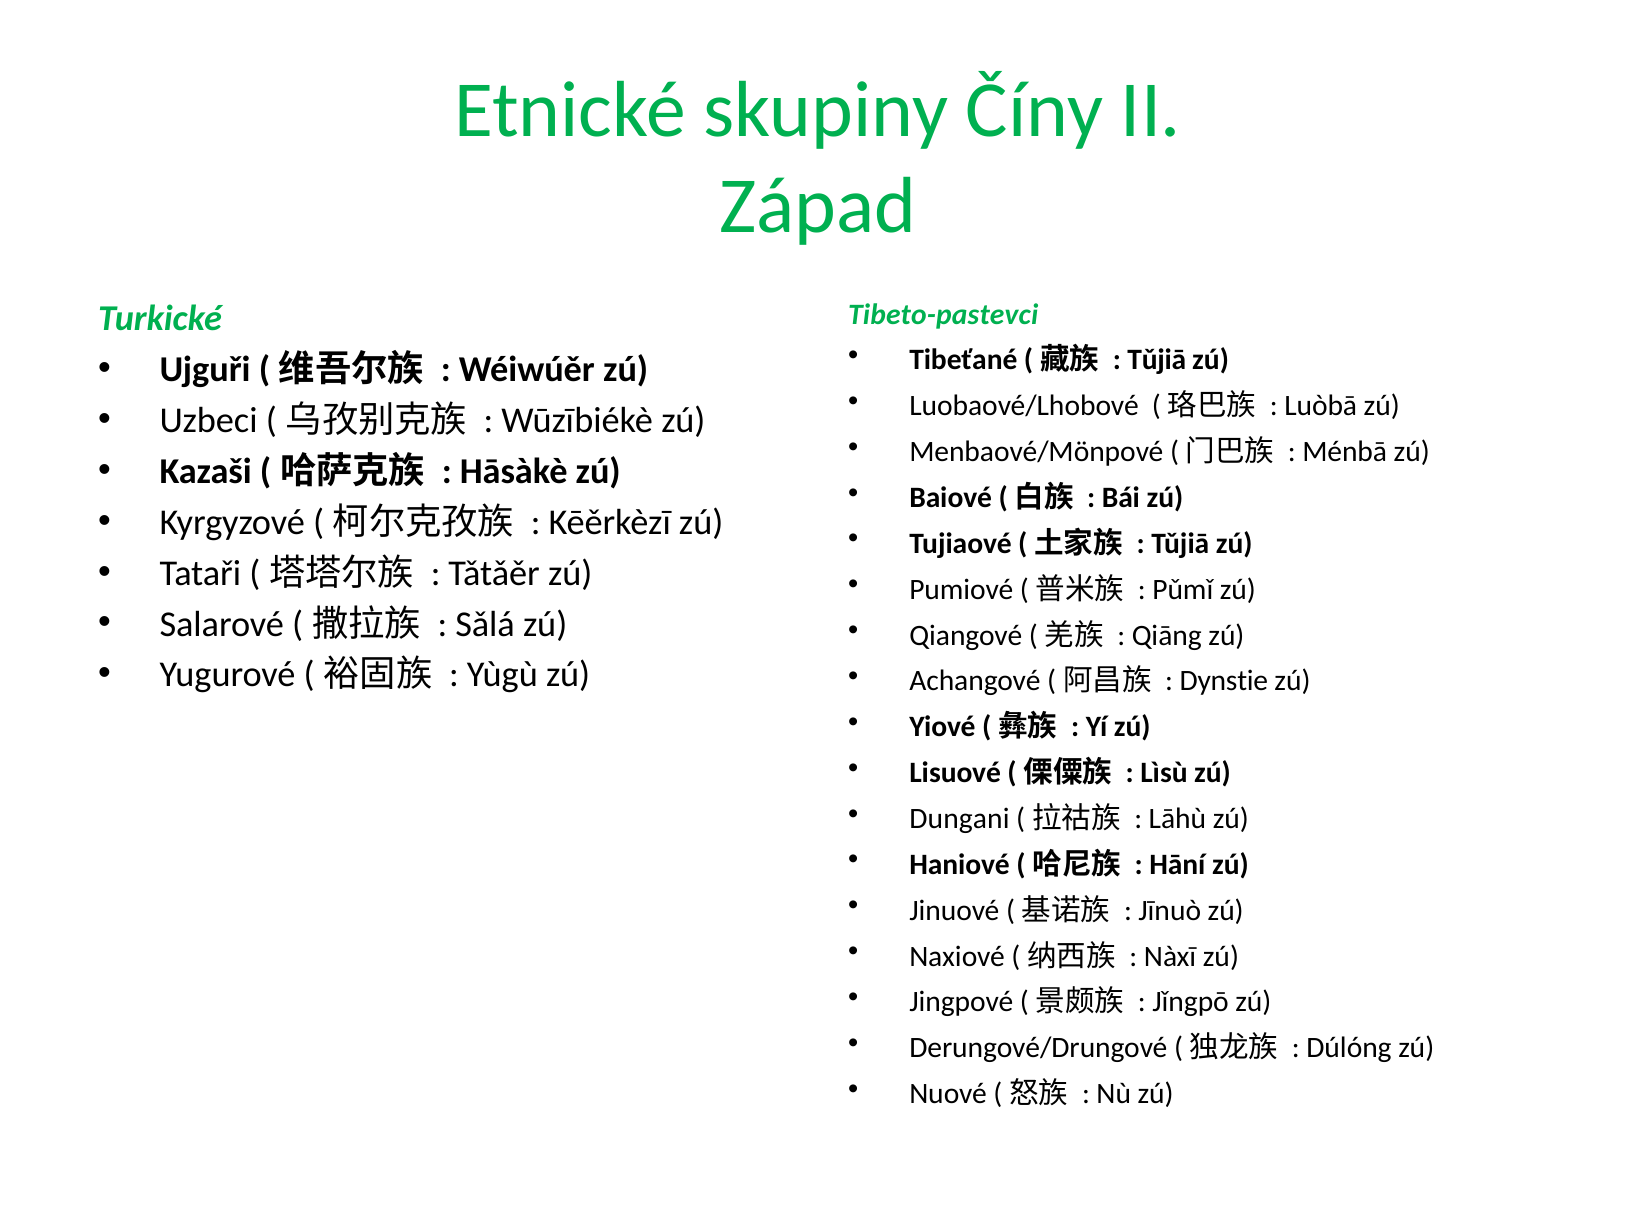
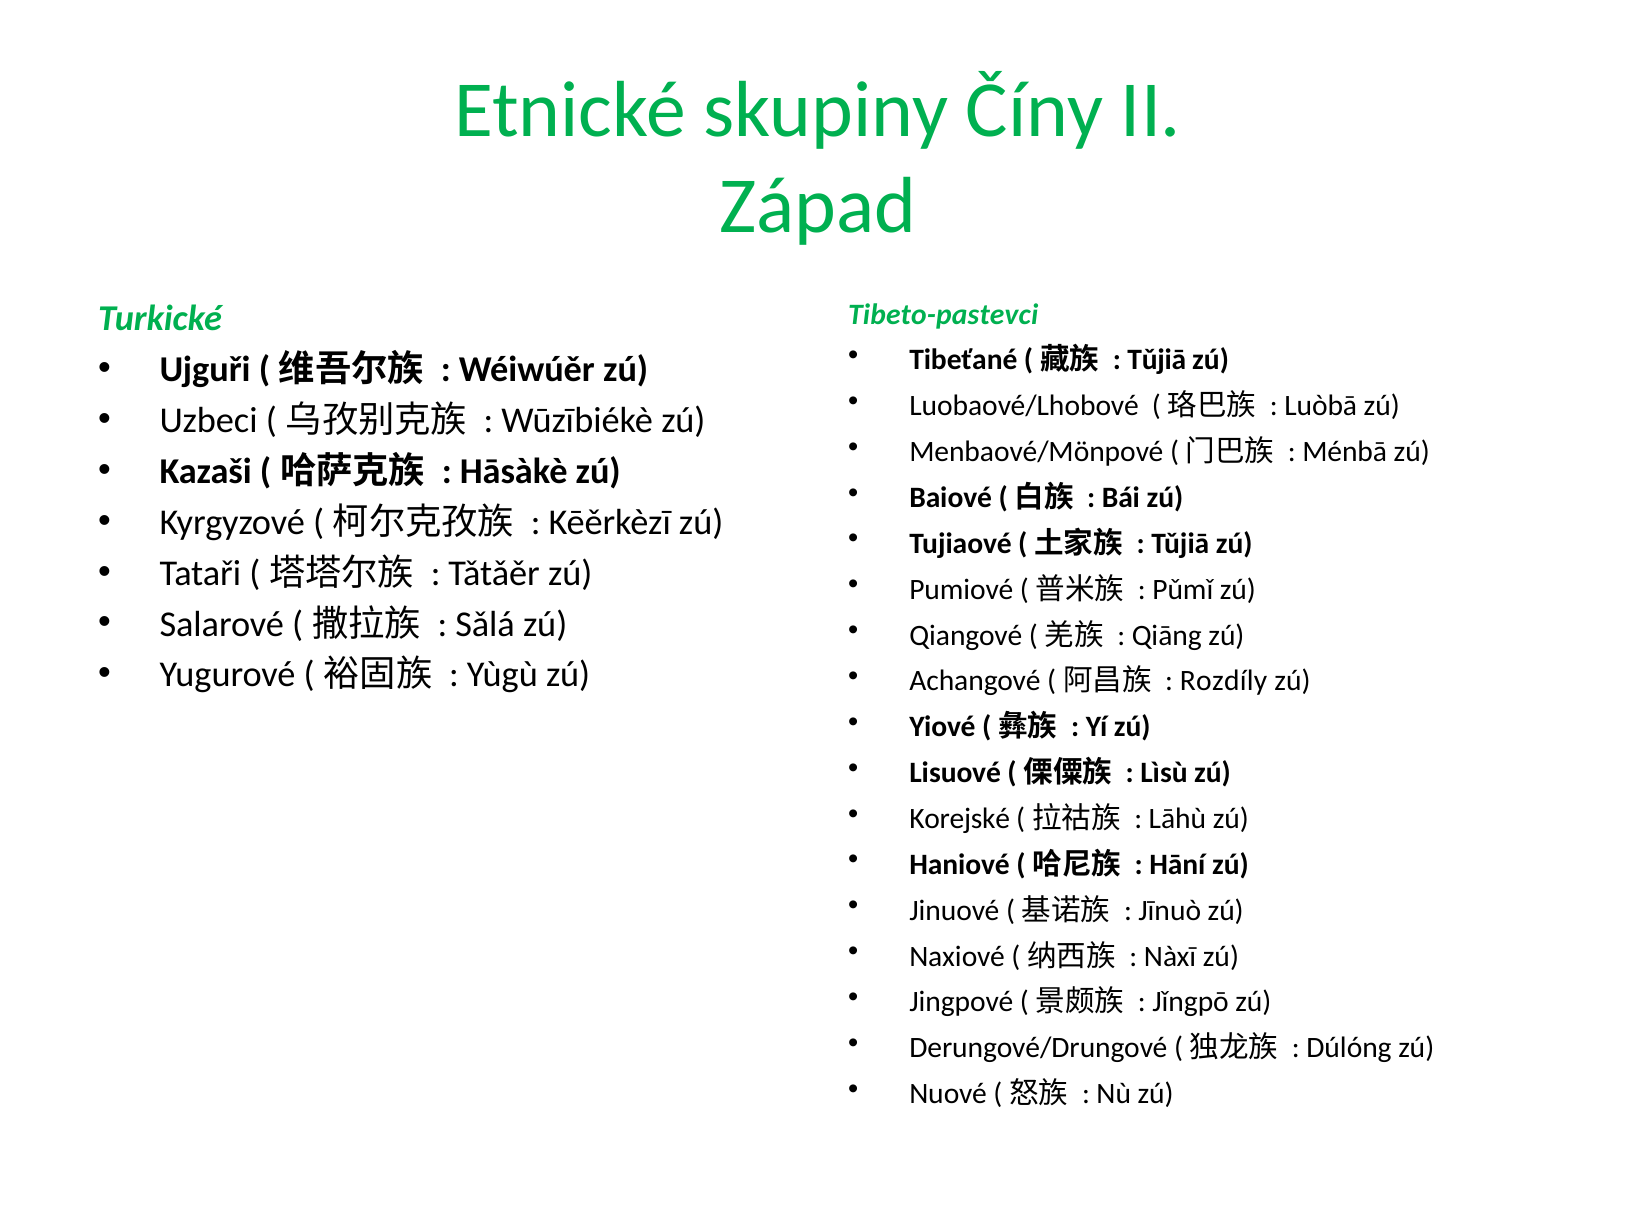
Dynstie: Dynstie -> Rozdíly
Dungani: Dungani -> Korejské
